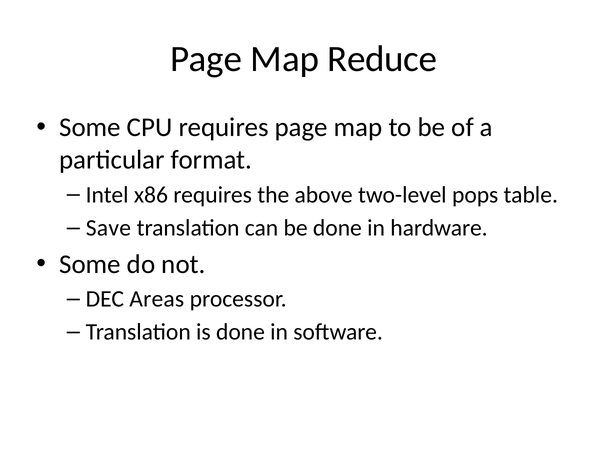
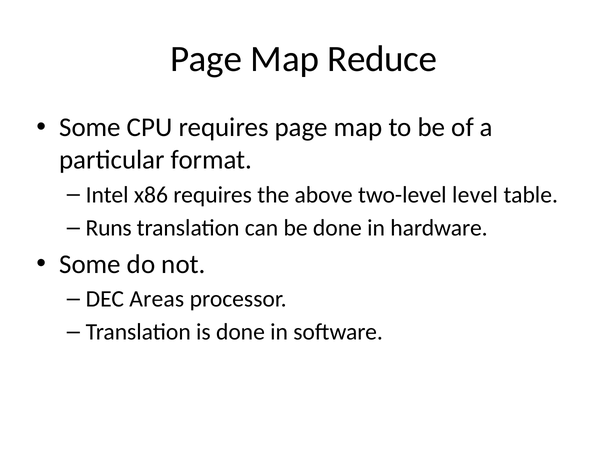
pops: pops -> level
Save: Save -> Runs
